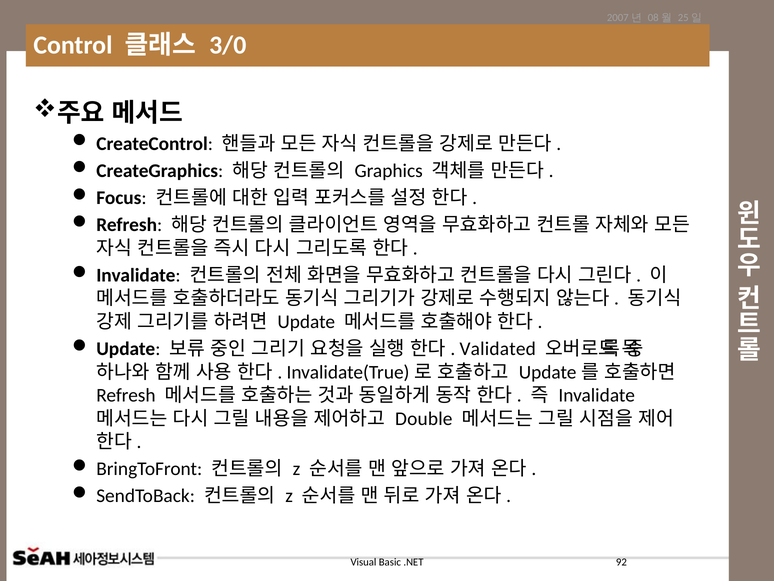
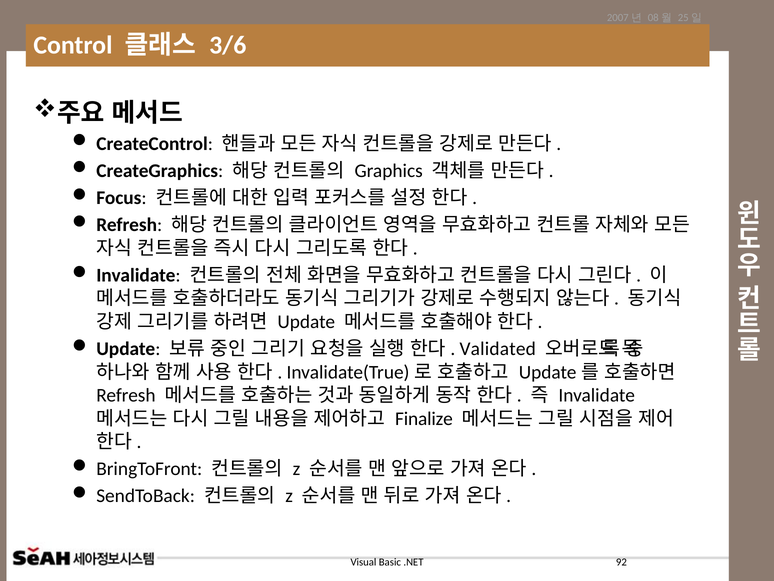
3/0: 3/0 -> 3/6
Double: Double -> Finalize
